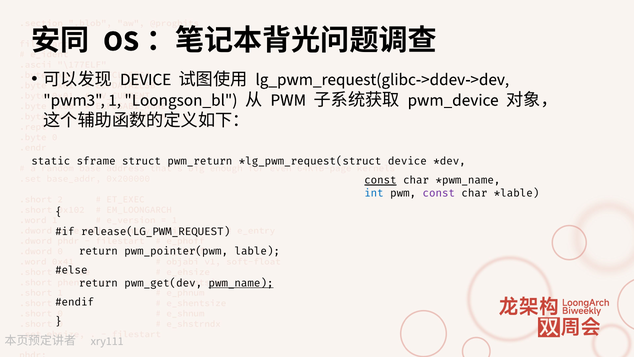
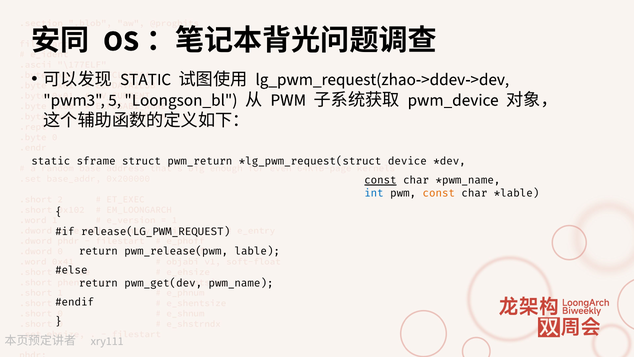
DEVICE at (146, 79): DEVICE -> STATIC
lg_pwm_request(glibc->ddev->dev: lg_pwm_request(glibc->ddev->dev -> lg_pwm_request(zhao->ddev->dev
1: 1 -> 5
const at (439, 193) colour: purple -> orange
pwm_pointer(pwm: pwm_pointer(pwm -> pwm_release(pwm
pwm_name underline: present -> none
